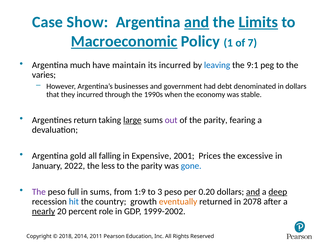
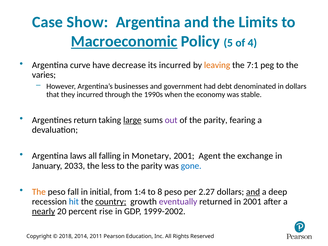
and at (197, 22) underline: present -> none
Limits underline: present -> none
1: 1 -> 5
7: 7 -> 4
much: much -> curve
maintain: maintain -> decrease
leaving colour: blue -> orange
9:1: 9:1 -> 7:1
gold: gold -> laws
Expensive: Expensive -> Monetary
Prices: Prices -> Agent
excessive: excessive -> exchange
2022: 2022 -> 2033
The at (39, 192) colour: purple -> orange
full: full -> fall
in sums: sums -> initial
1:9: 1:9 -> 1:4
3: 3 -> 8
0.20: 0.20 -> 2.27
deep underline: present -> none
country underline: none -> present
eventually colour: orange -> purple
in 2078: 2078 -> 2001
role: role -> rise
